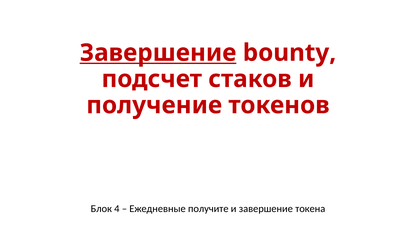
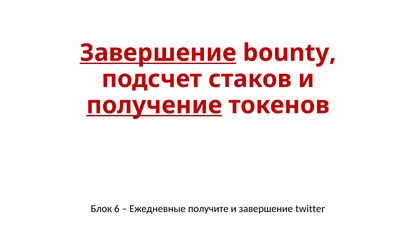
получение underline: none -> present
4: 4 -> 6
токена: токена -> twitter
